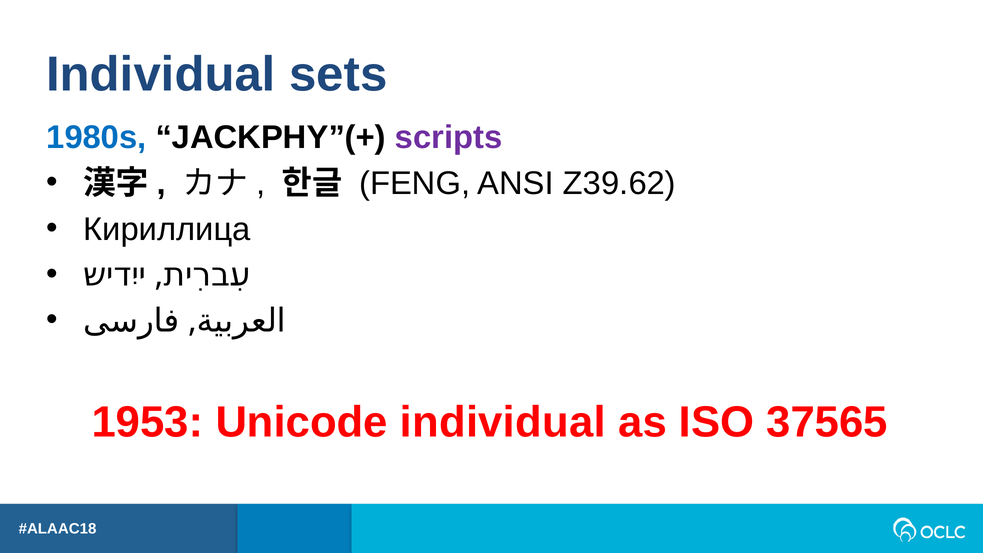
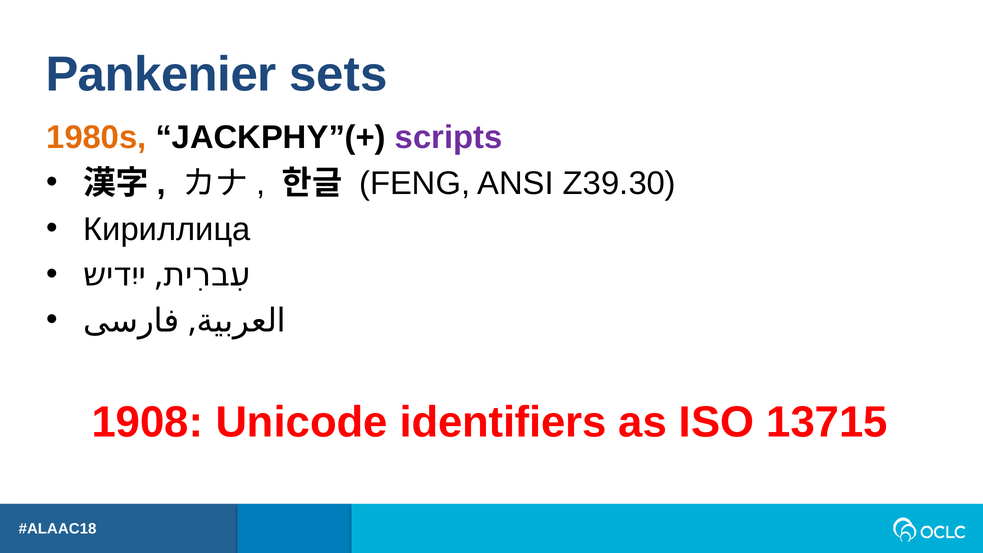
Individual at (161, 75): Individual -> Pankenier
1980s colour: blue -> orange
Z39.62: Z39.62 -> Z39.30
1953: 1953 -> 1908
Unicode individual: individual -> identifiers
37565: 37565 -> 13715
